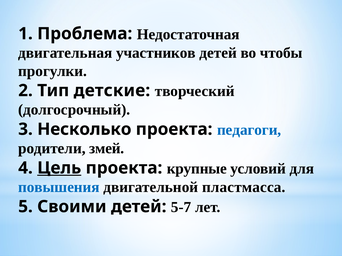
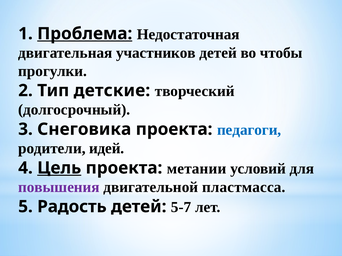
Проблема underline: none -> present
Несколько: Несколько -> Снеговика
змей: змей -> идей
крупные: крупные -> метании
повышения colour: blue -> purple
Своими: Своими -> Радость
